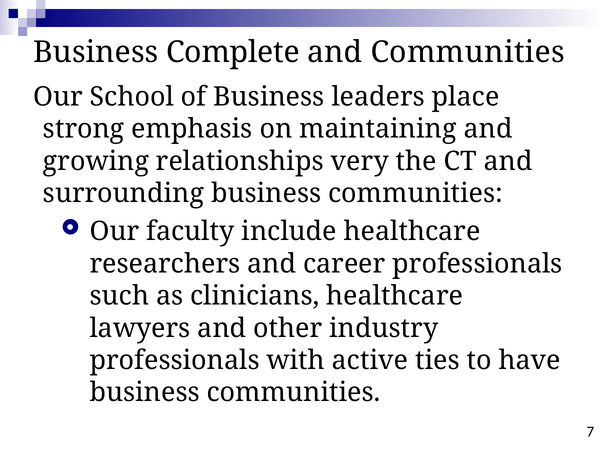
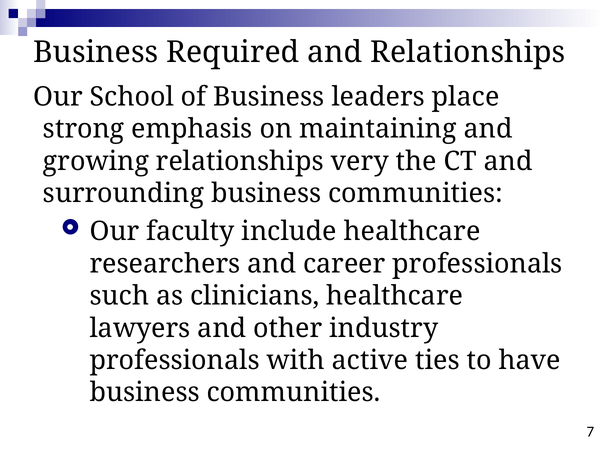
Complete: Complete -> Required
and Communities: Communities -> Relationships
